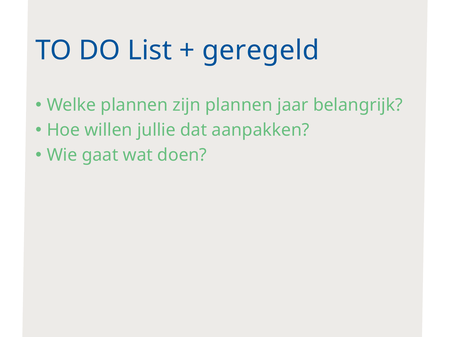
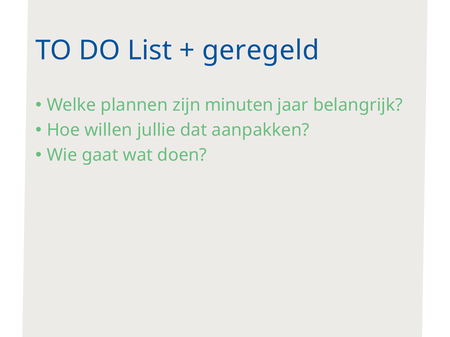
zijn plannen: plannen -> minuten
